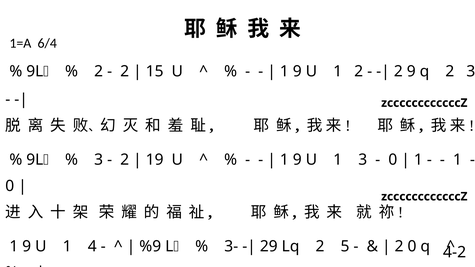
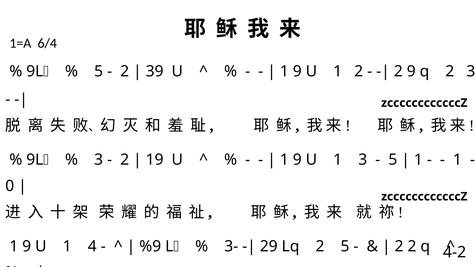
2 at (99, 71): 2 -> 5
15: 15 -> 39
0 at (393, 160): 0 -> 5
2 0: 0 -> 2
